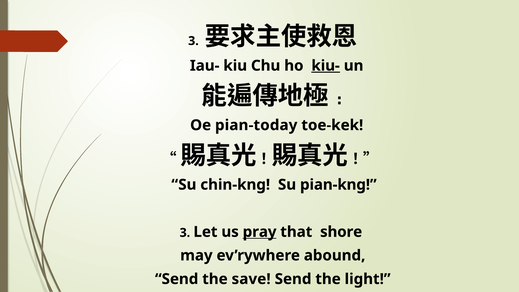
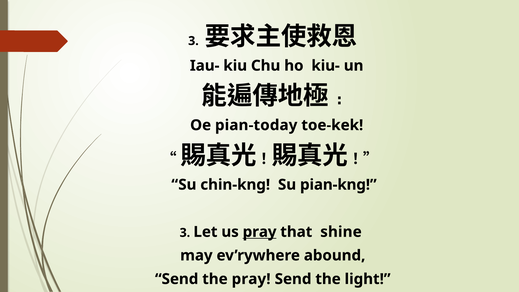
kiu- underline: present -> none
shore: shore -> shine
the save: save -> pray
